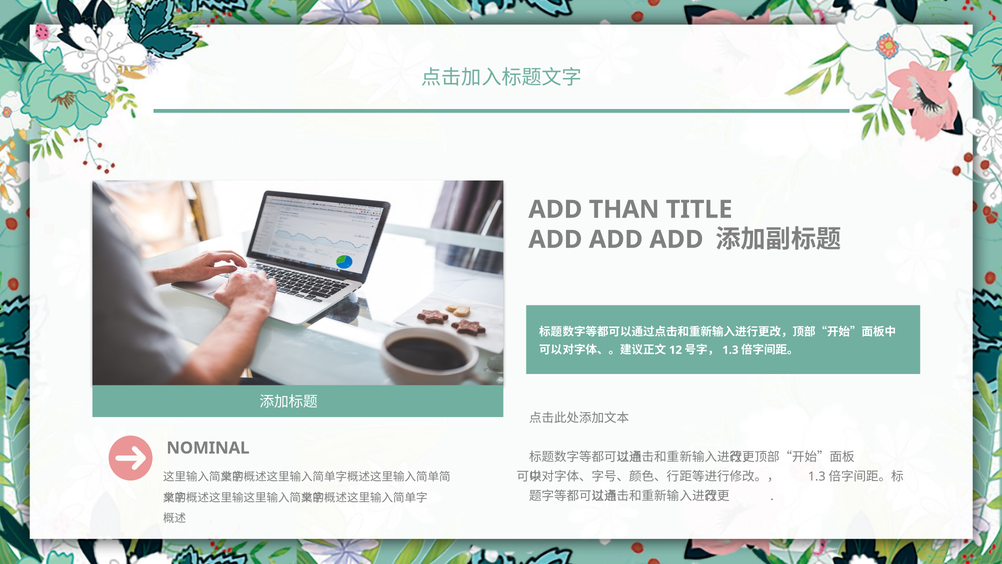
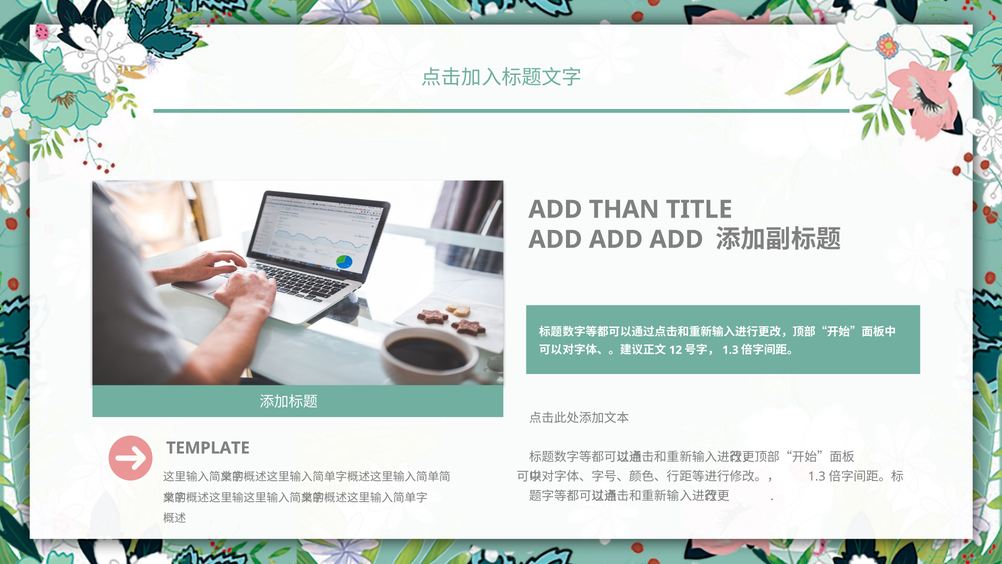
NOMINAL: NOMINAL -> TEMPLATE
